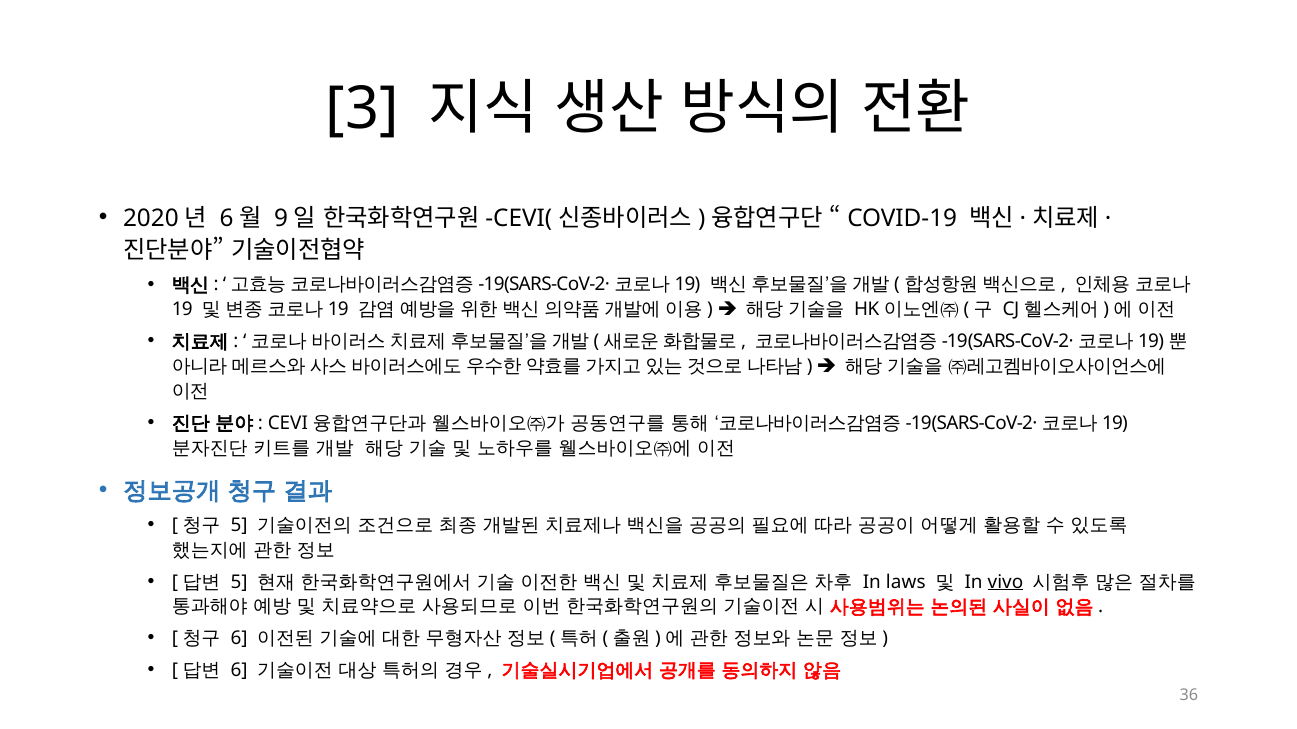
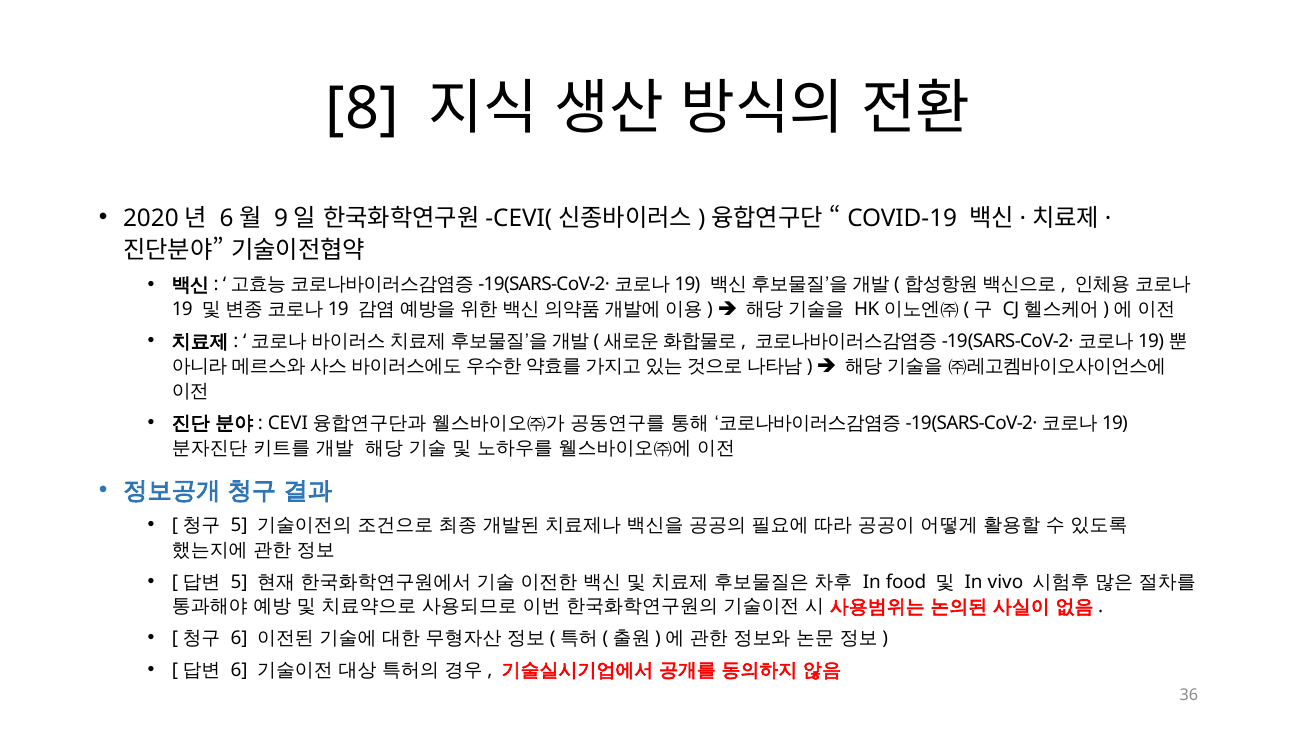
3: 3 -> 8
laws: laws -> food
vivo underline: present -> none
